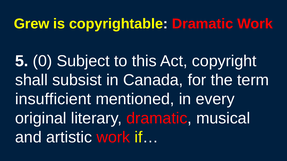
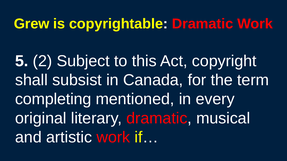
0: 0 -> 2
insufficient: insufficient -> completing
